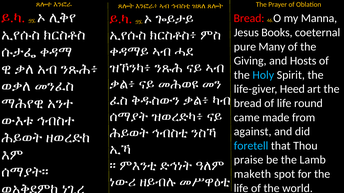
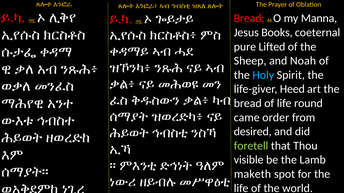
Many: Many -> Lifted
Giving: Giving -> Sheep
Hosts: Hosts -> Noah
made: made -> order
against: against -> desired
foretell colour: light blue -> light green
praise: praise -> visible
